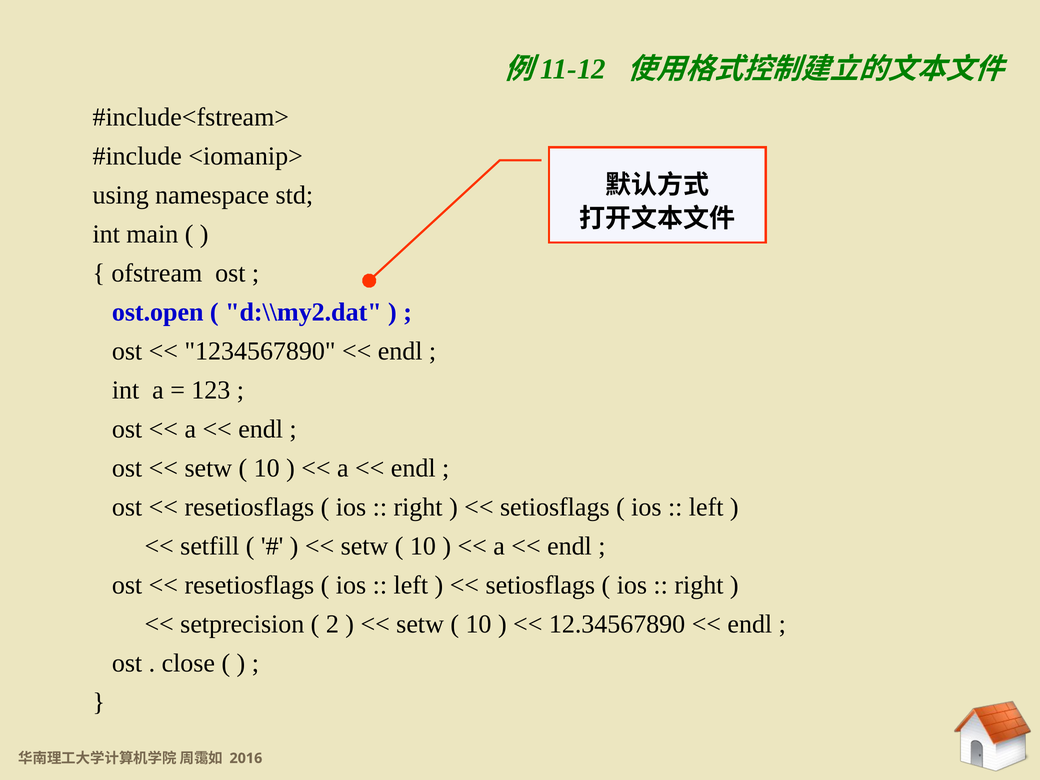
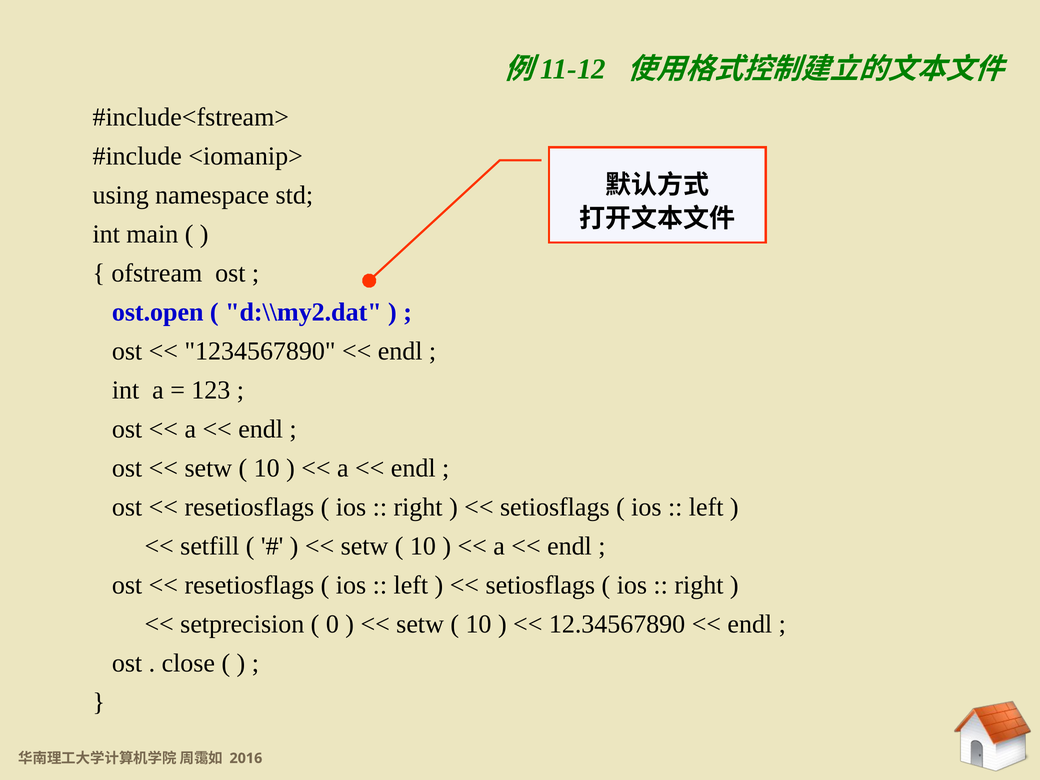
2: 2 -> 0
